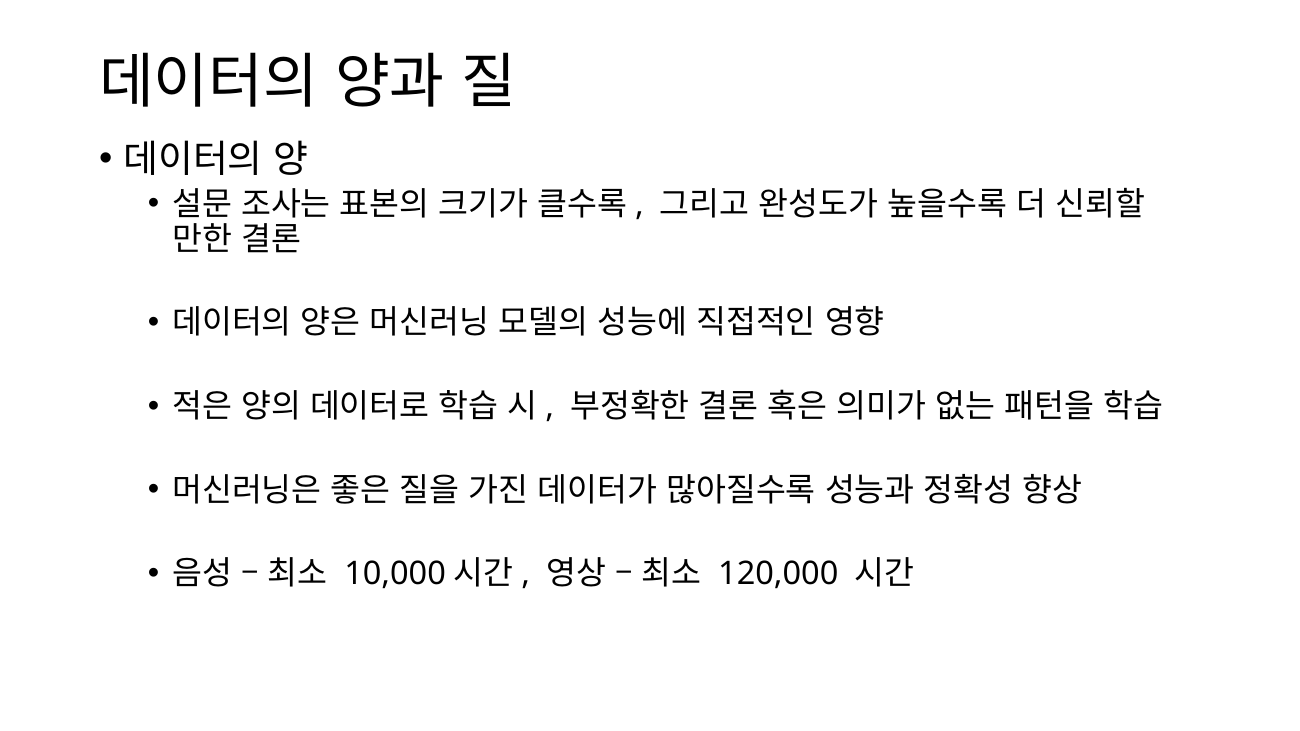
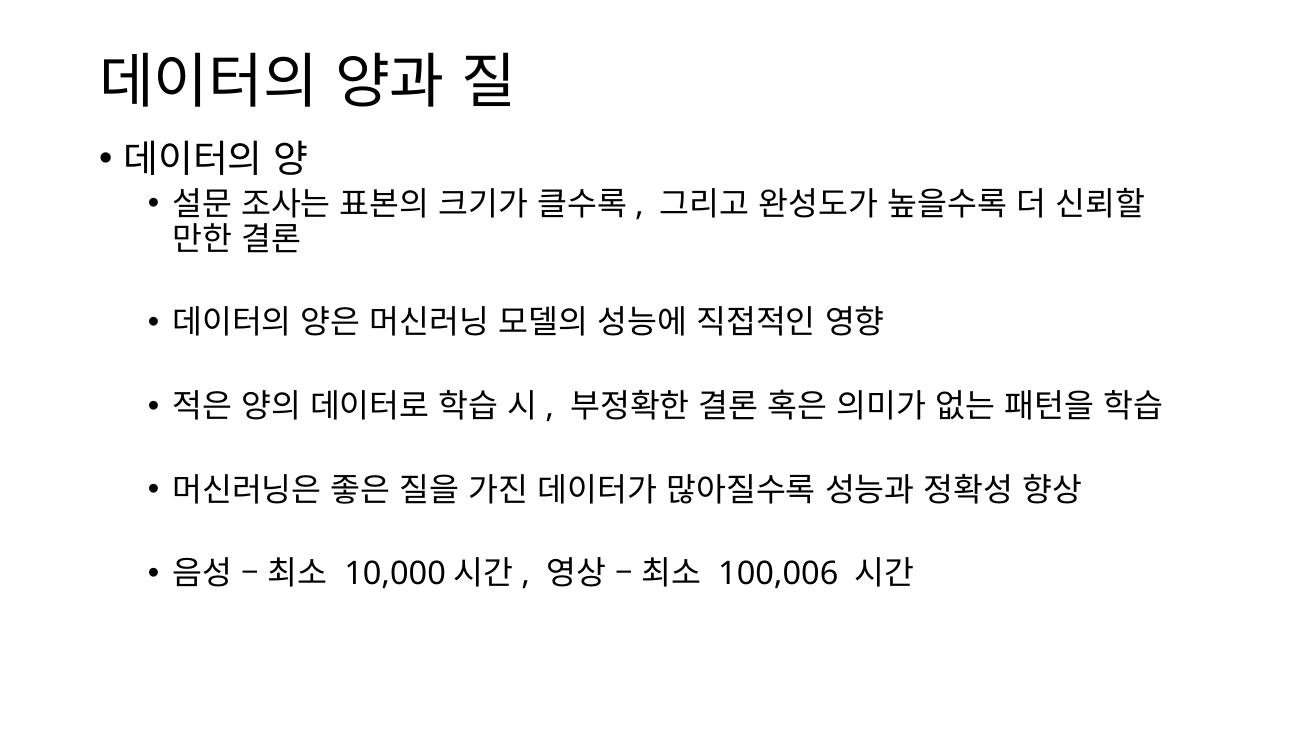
120,000: 120,000 -> 100,006
